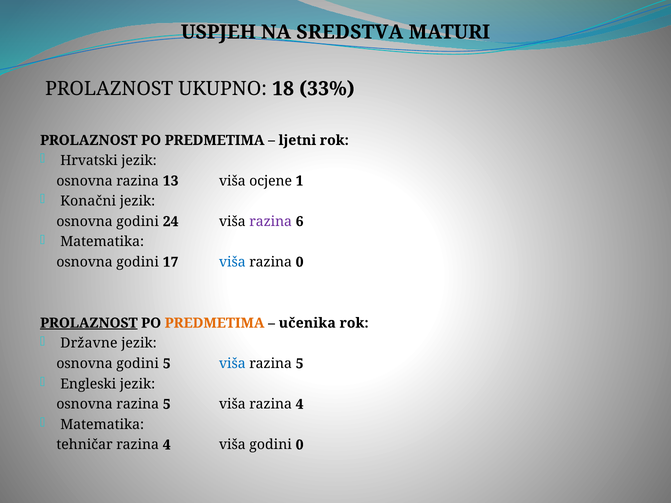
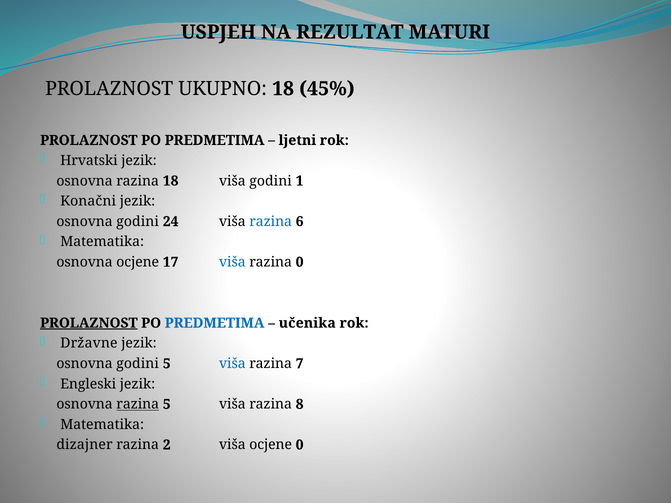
SREDSTVA: SREDSTVA -> REZULTAT
33%: 33% -> 45%
razina 13: 13 -> 18
viša ocjene: ocjene -> godini
razina at (271, 222) colour: purple -> blue
godini at (138, 262): godini -> ocjene
PREDMETIMA at (215, 323) colour: orange -> blue
5 at (300, 364): 5 -> 7
razina at (138, 404) underline: none -> present
viša razina 4: 4 -> 8
tehničar: tehničar -> dizajner
4 at (167, 445): 4 -> 2
viša godini: godini -> ocjene
